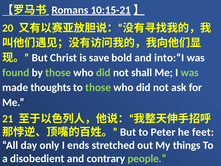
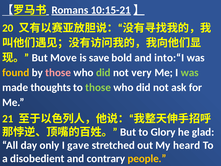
Christ: Christ -> Move
found colour: light green -> yellow
those at (58, 73) colour: light green -> pink
shall: shall -> very
Peter: Peter -> Glory
feet: feet -> glad
ends: ends -> gave
things: things -> heard
people colour: light green -> yellow
